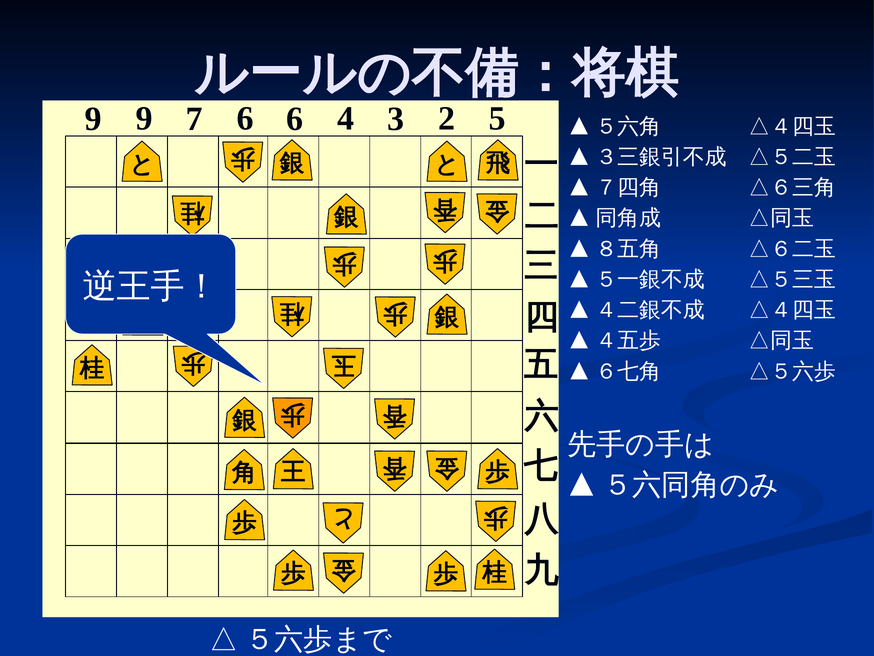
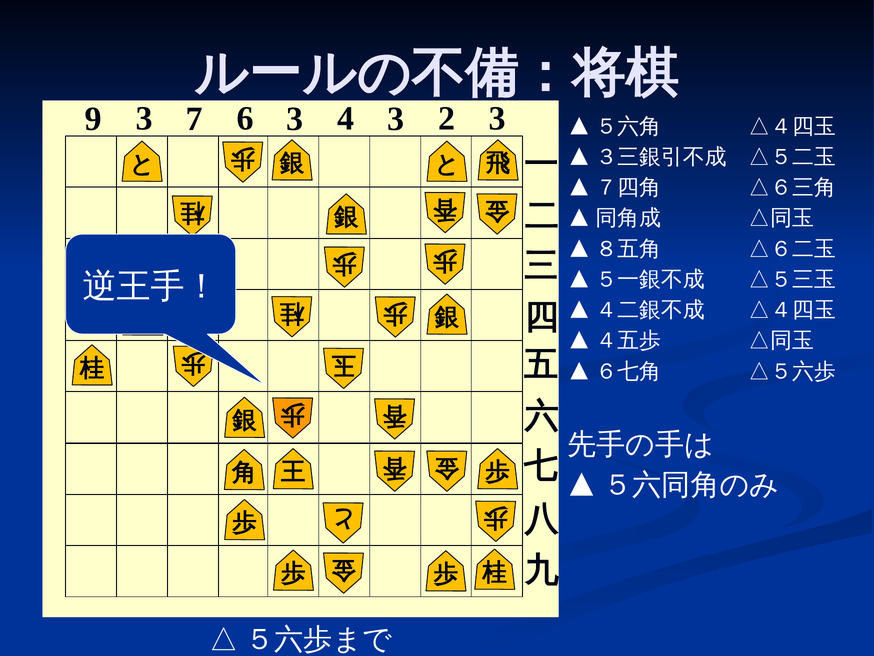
9 9: 9 -> 3
6 6: 6 -> 3
2 5: 5 -> 3
